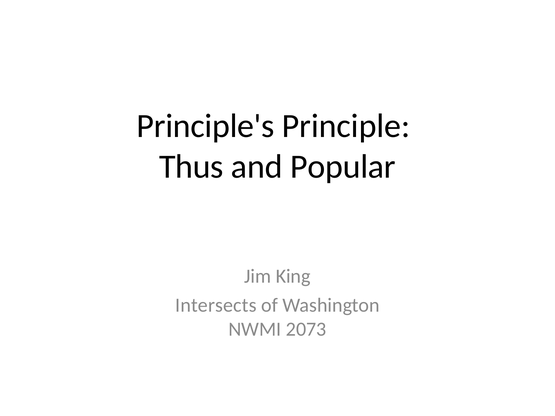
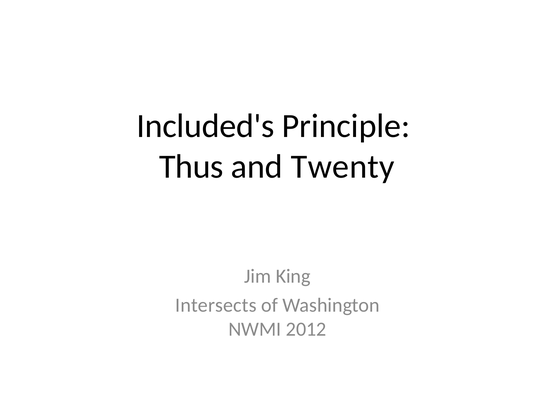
Principle's: Principle's -> Included's
Popular: Popular -> Twenty
2073: 2073 -> 2012
